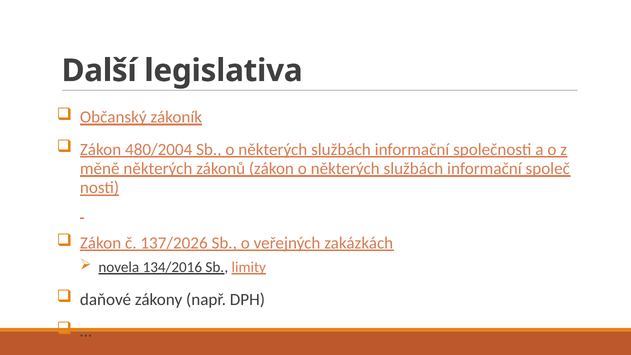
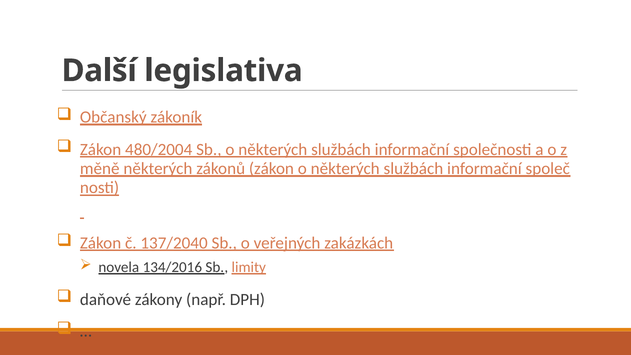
137/2026: 137/2026 -> 137/2040
